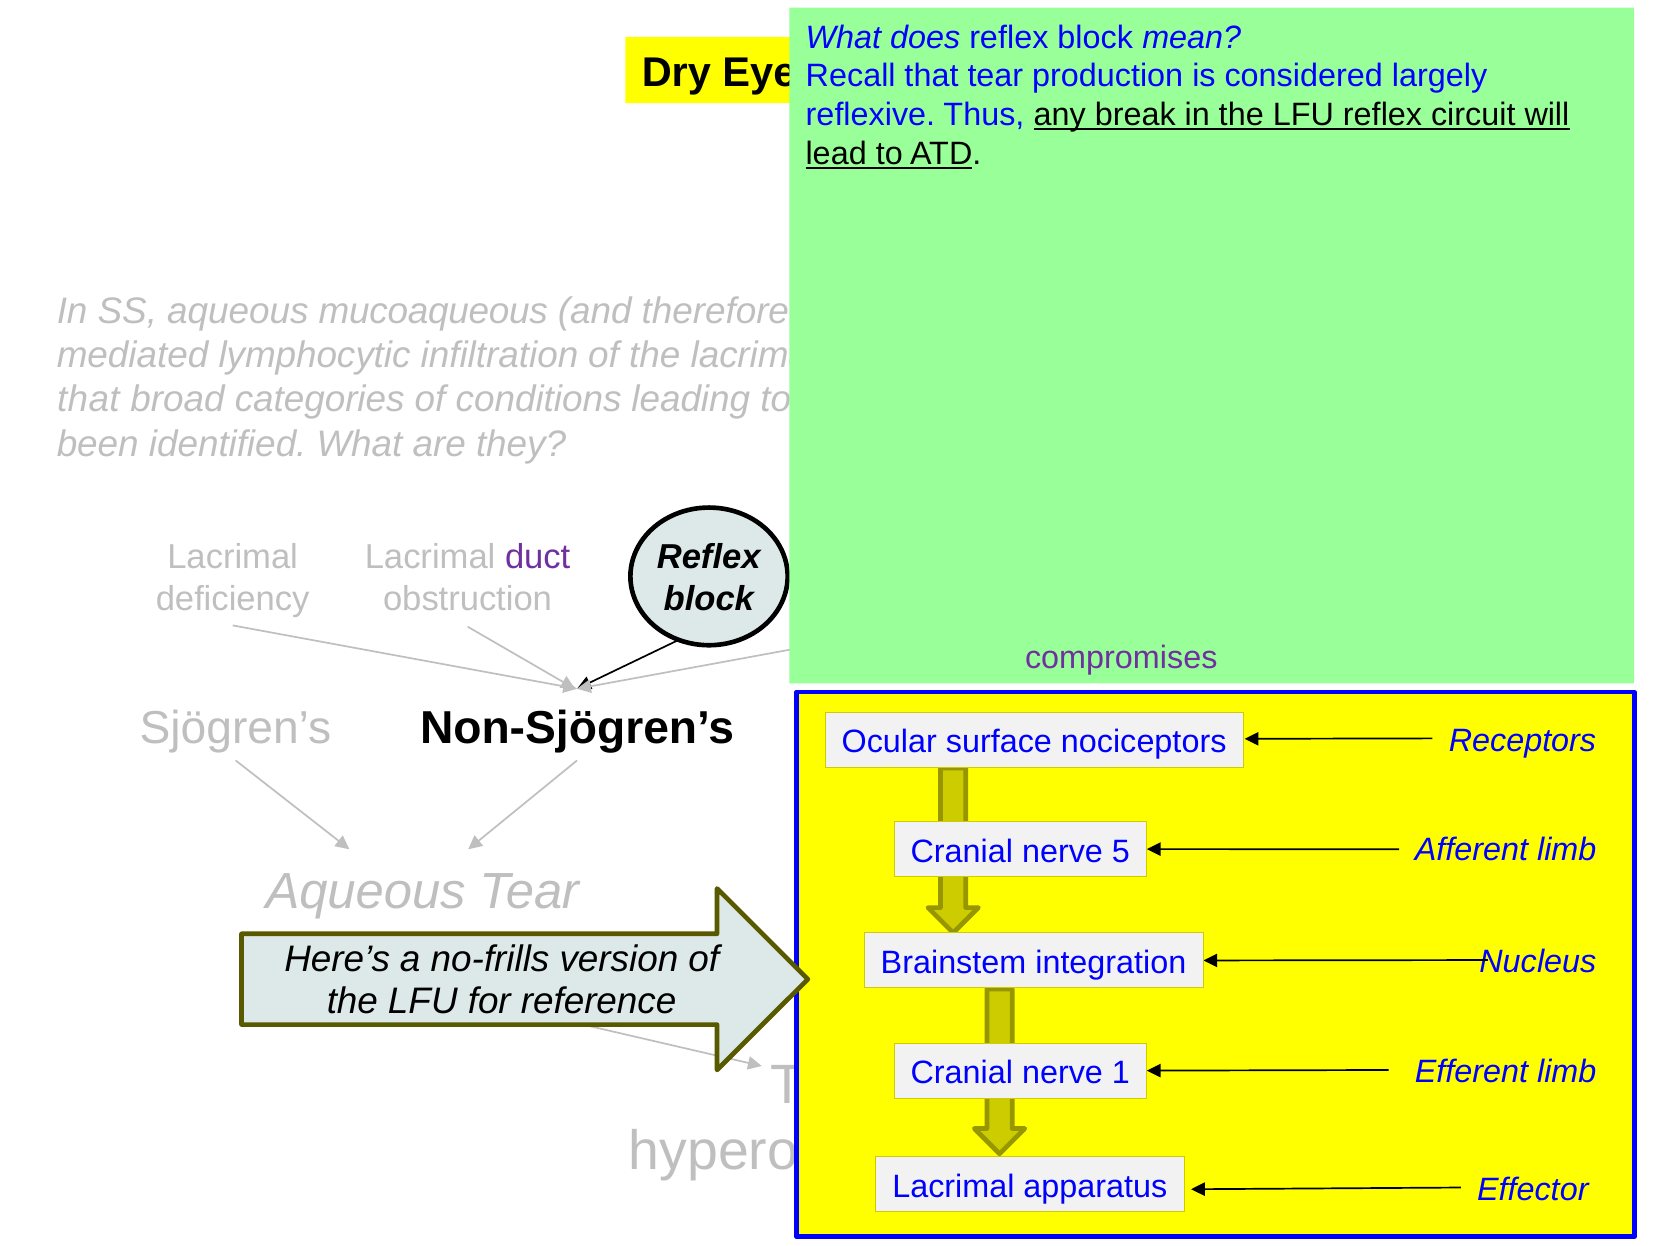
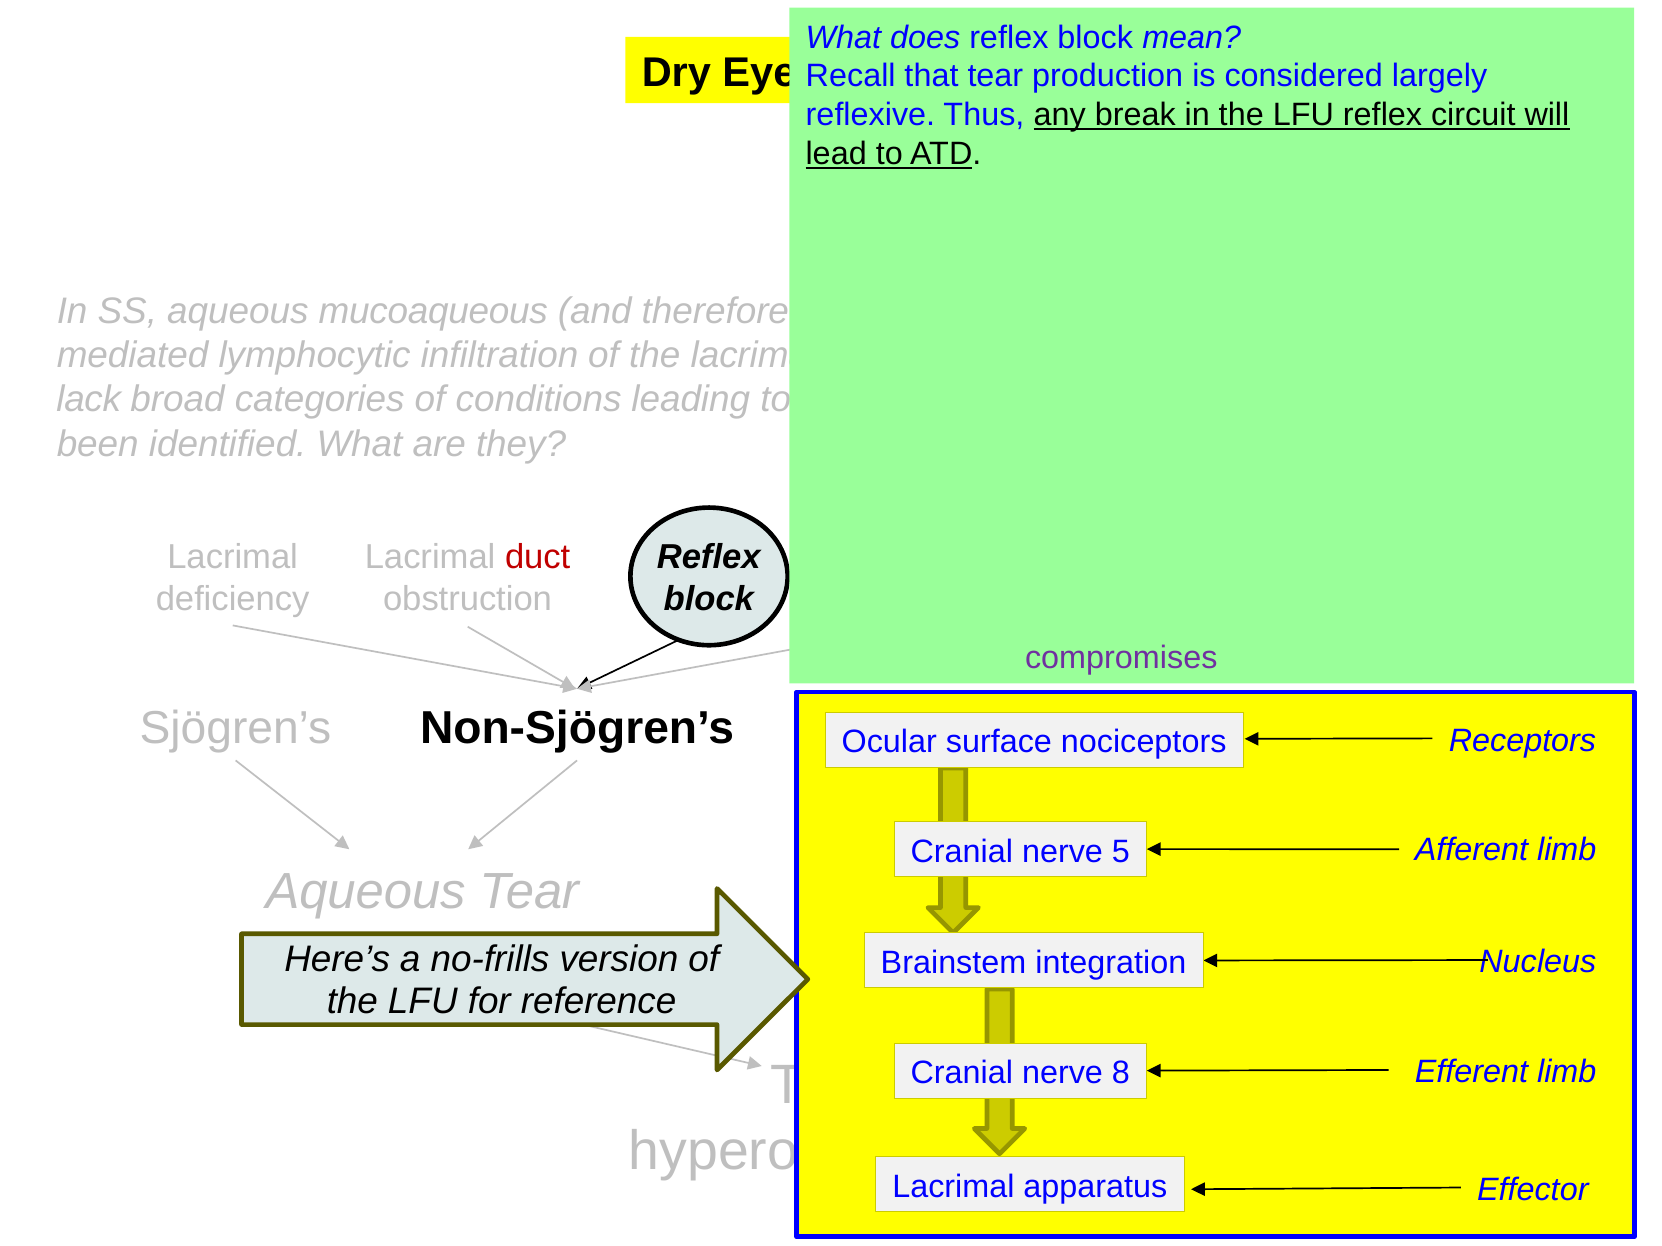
that at (88, 400): that -> lack
duct colour: purple -> red
1: 1 -> 8
